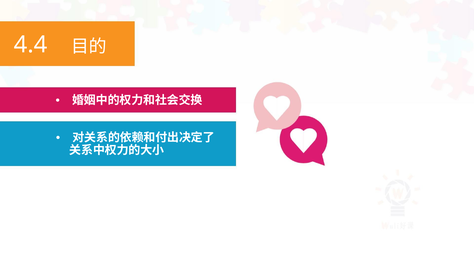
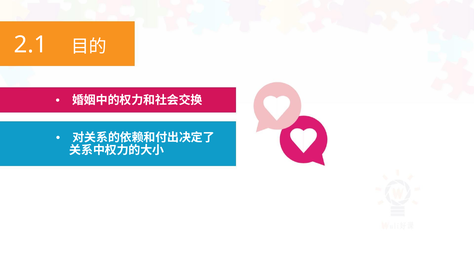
4.4: 4.4 -> 2.1
